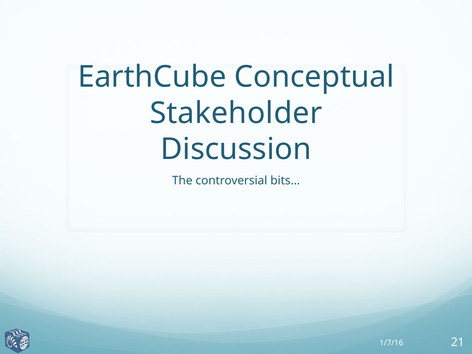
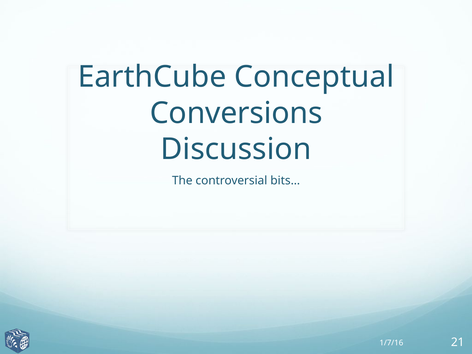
Stakeholder: Stakeholder -> Conversions
